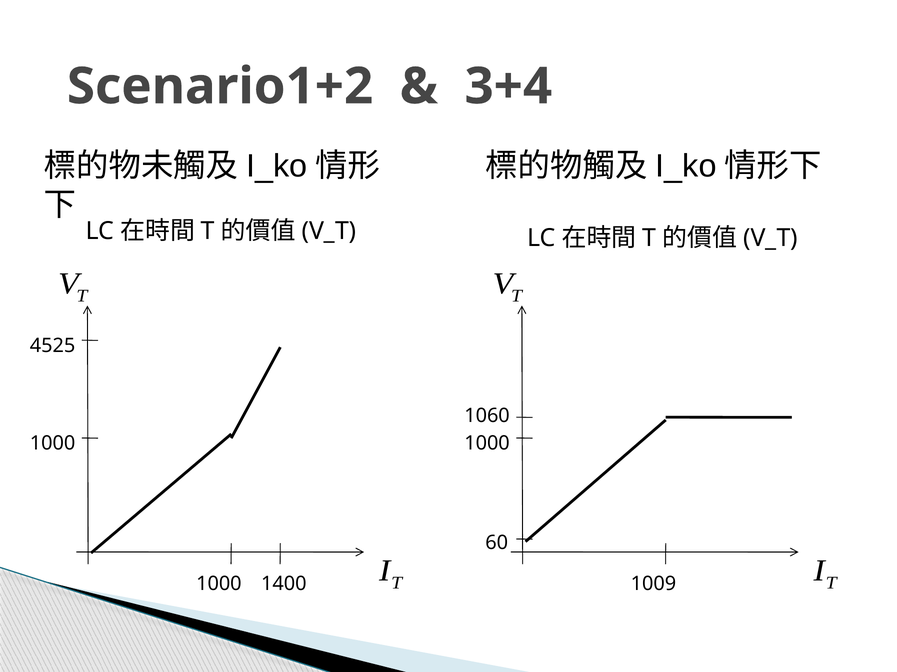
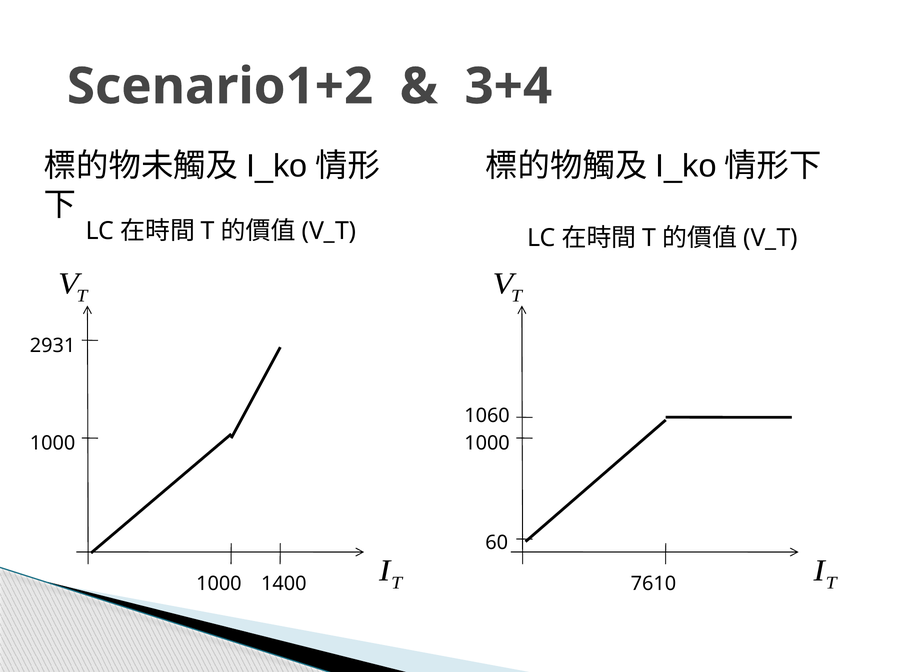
4525: 4525 -> 2931
1009: 1009 -> 7610
